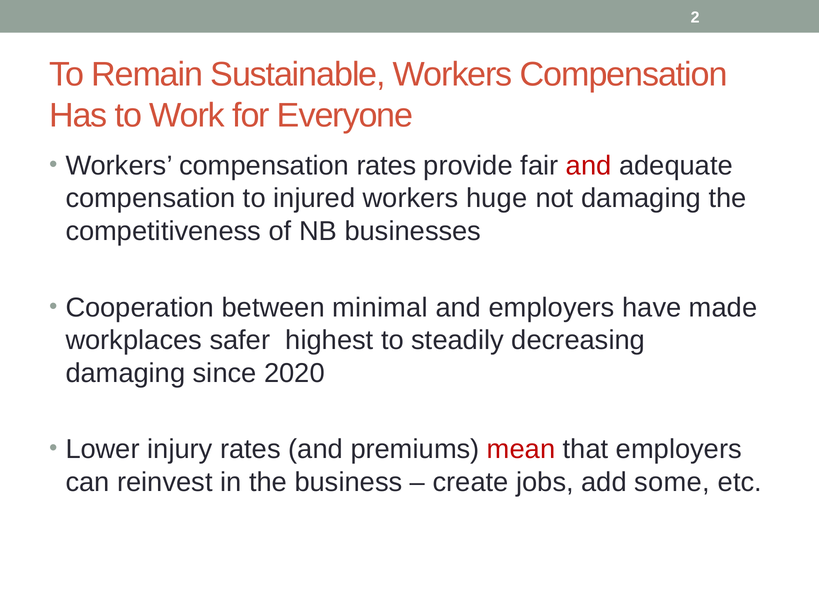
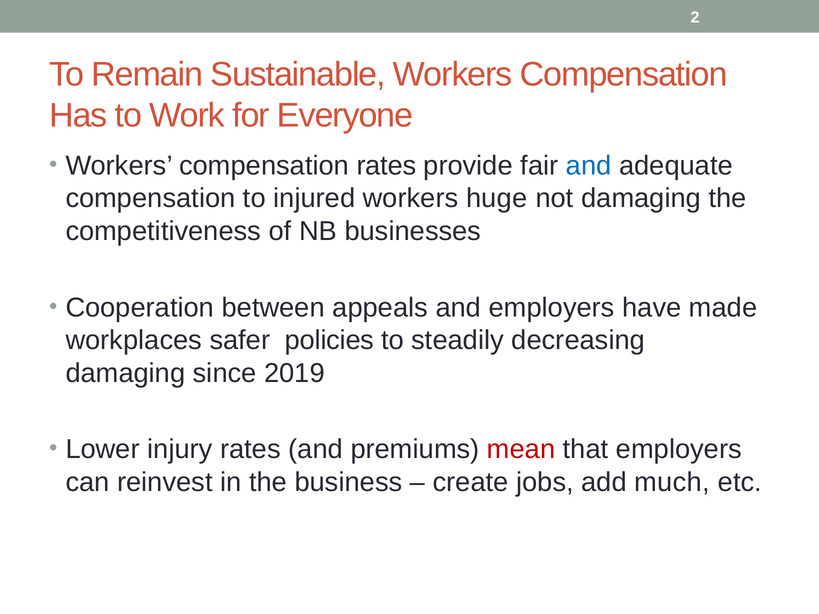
and at (589, 166) colour: red -> blue
minimal: minimal -> appeals
highest: highest -> policies
2020: 2020 -> 2019
some: some -> much
